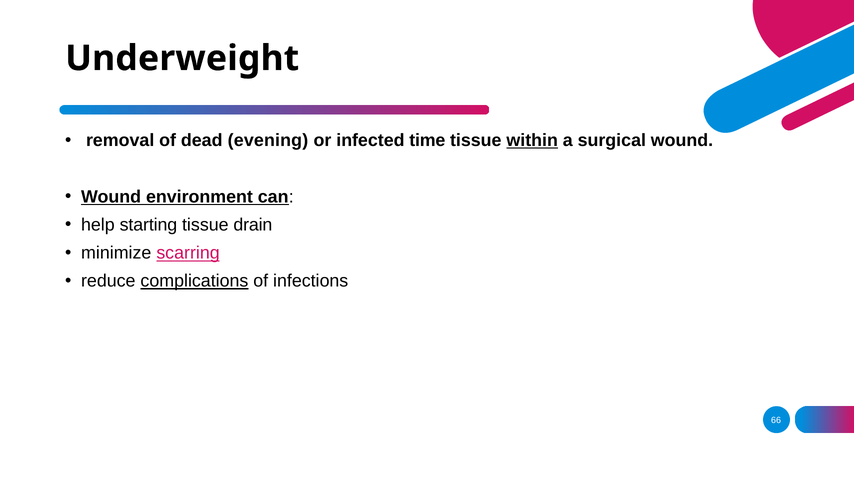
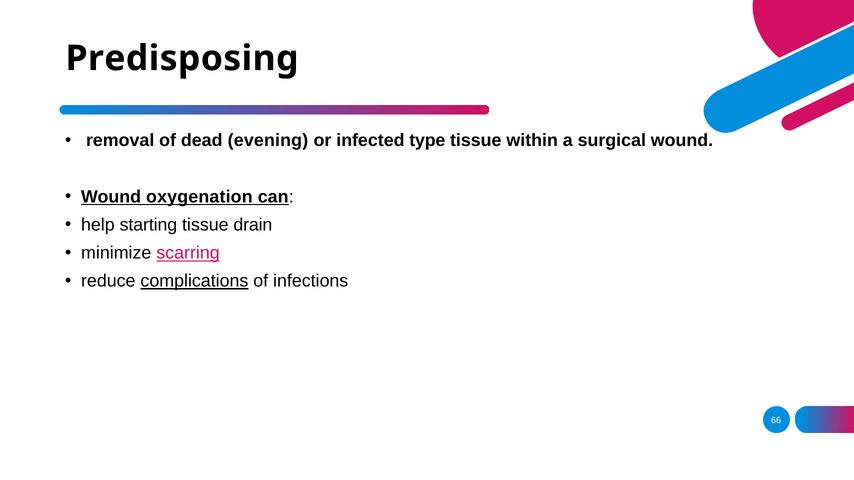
Underweight: Underweight -> Predisposing
time: time -> type
within underline: present -> none
environment: environment -> oxygenation
